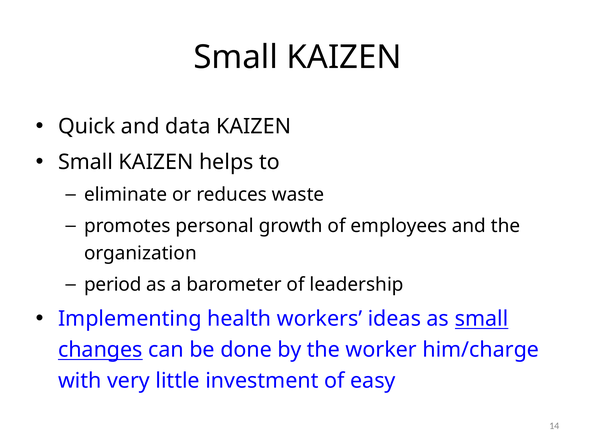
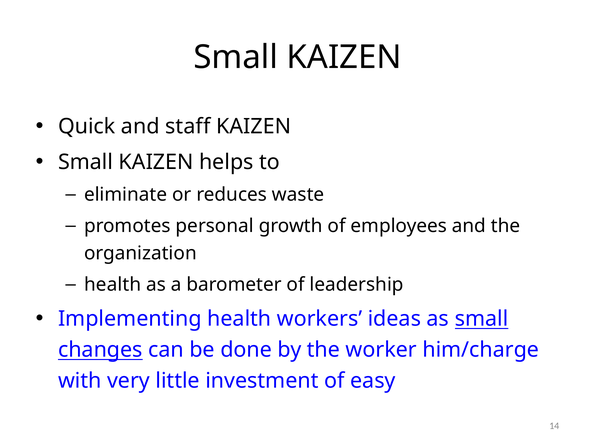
data: data -> staff
period at (113, 285): period -> health
